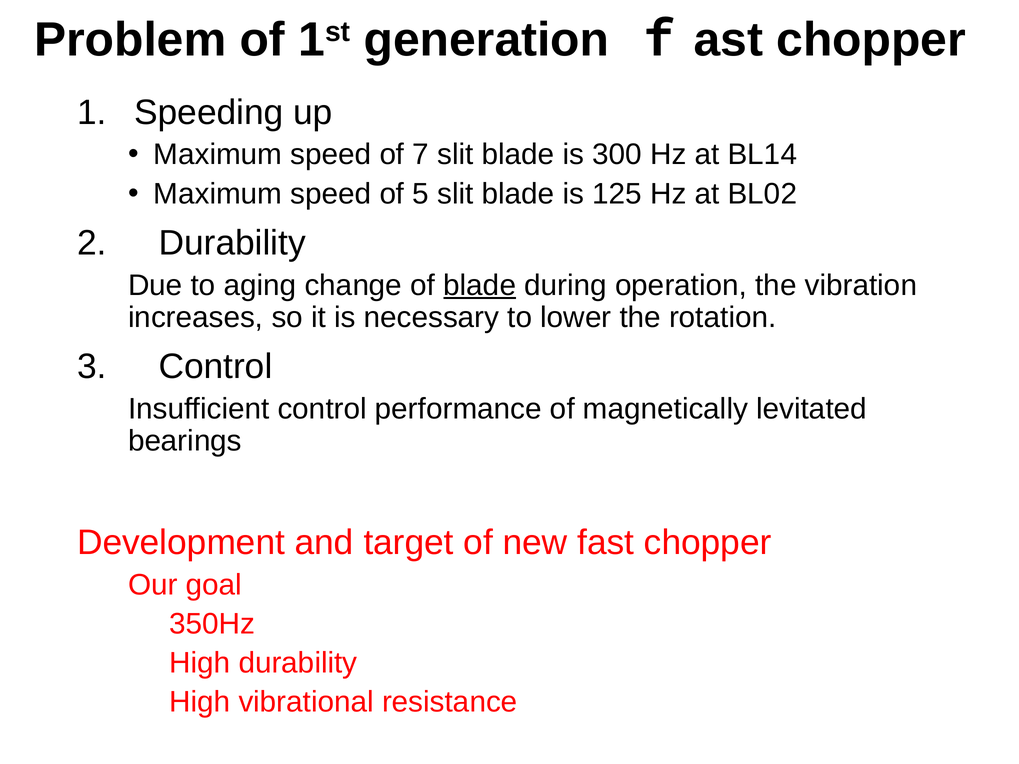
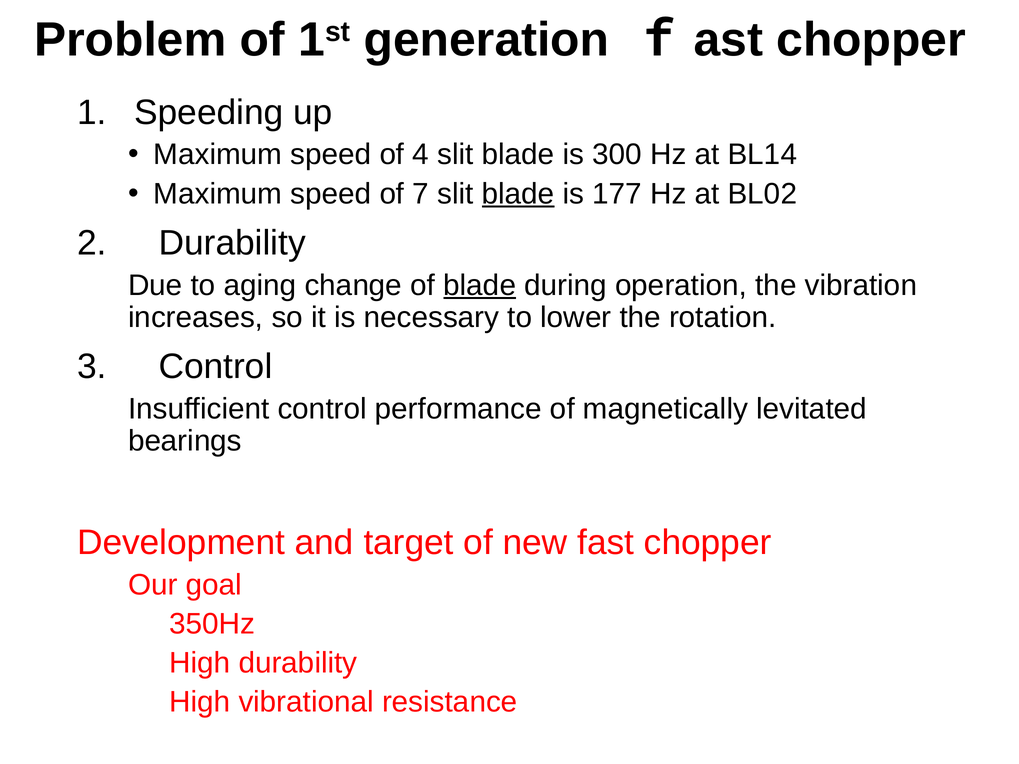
7: 7 -> 4
5: 5 -> 7
blade at (518, 194) underline: none -> present
125: 125 -> 177
